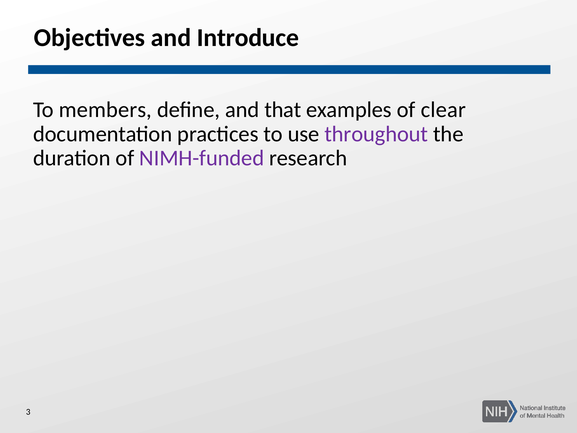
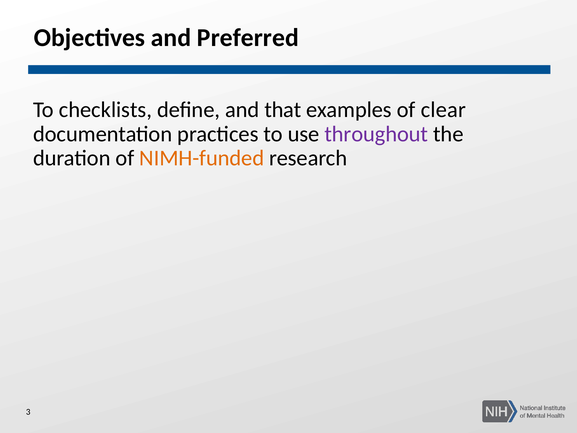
Introduce: Introduce -> Preferred
members: members -> checklists
NIMH-funded colour: purple -> orange
